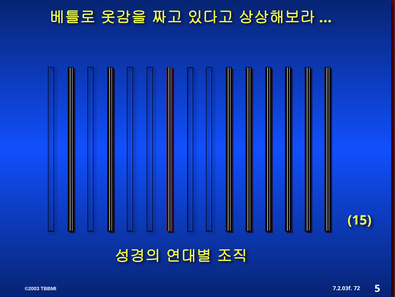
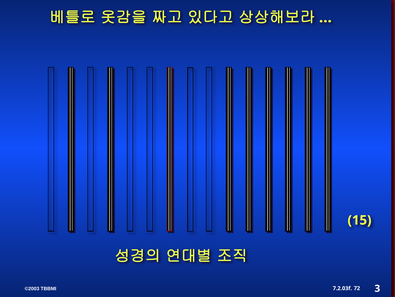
5: 5 -> 3
